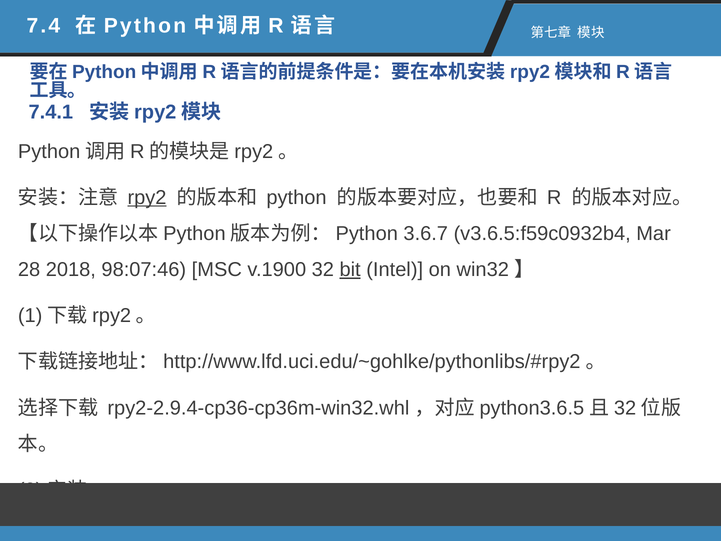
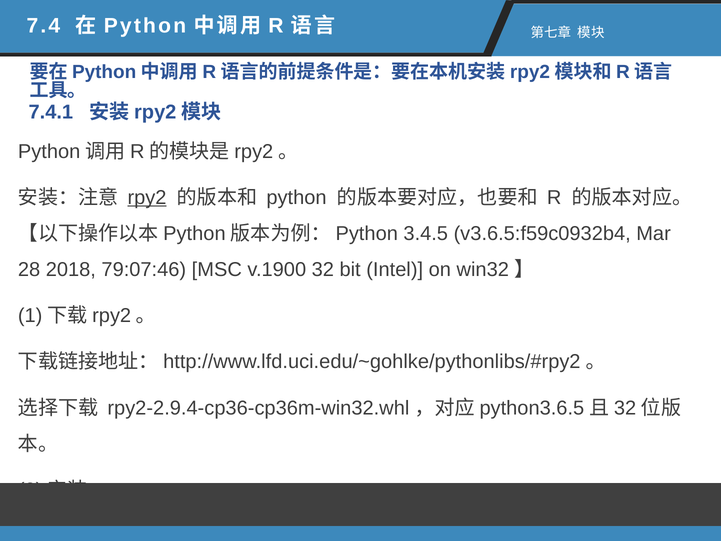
3.6.7: 3.6.7 -> 3.4.5
98:07:46: 98:07:46 -> 79:07:46
bit underline: present -> none
